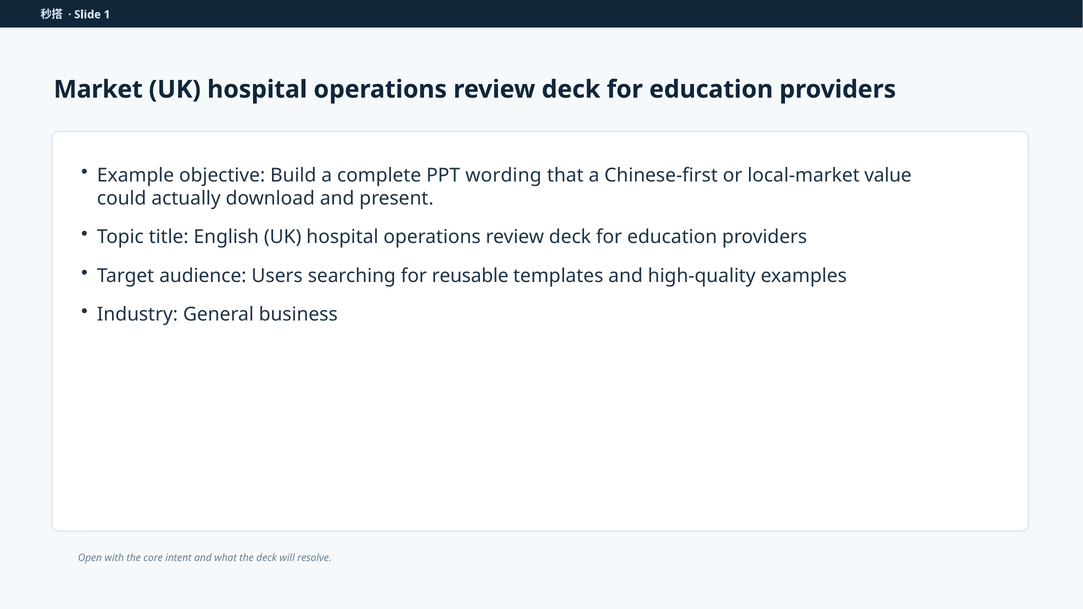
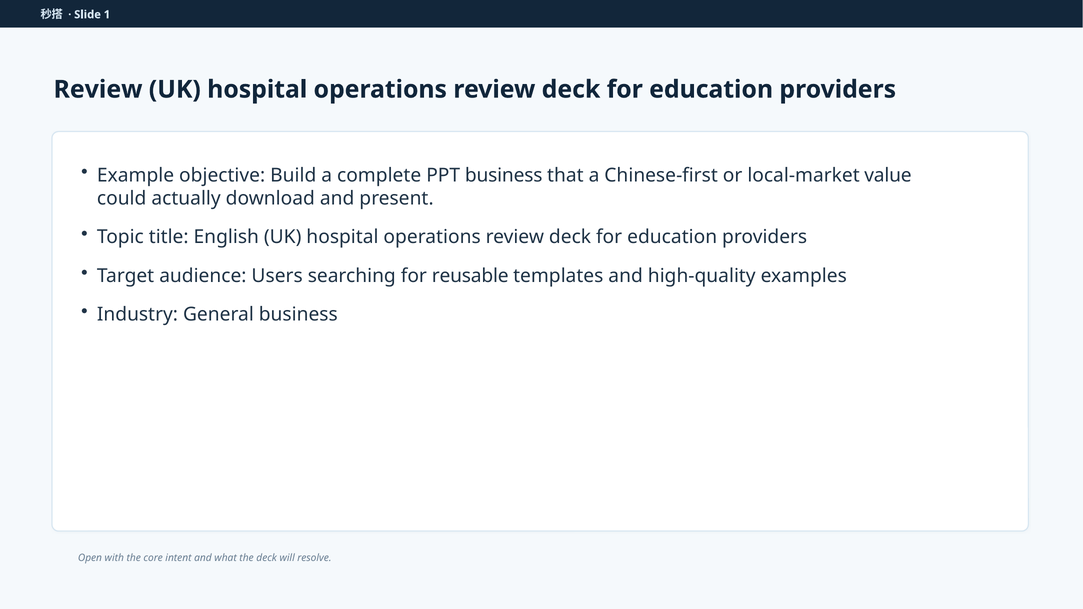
Market at (98, 89): Market -> Review
PPT wording: wording -> business
